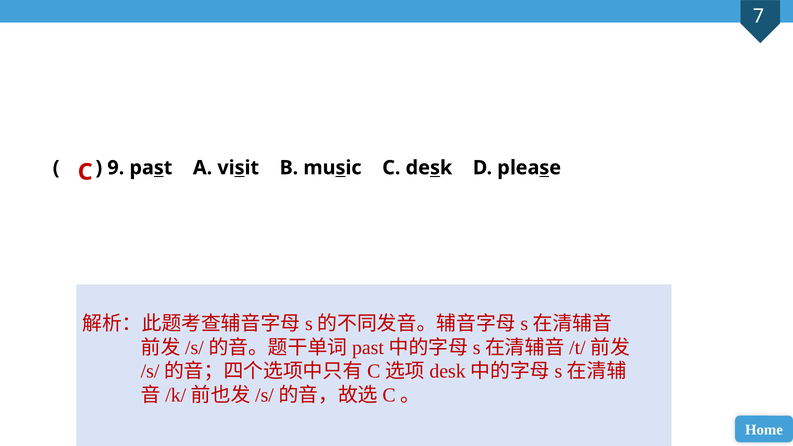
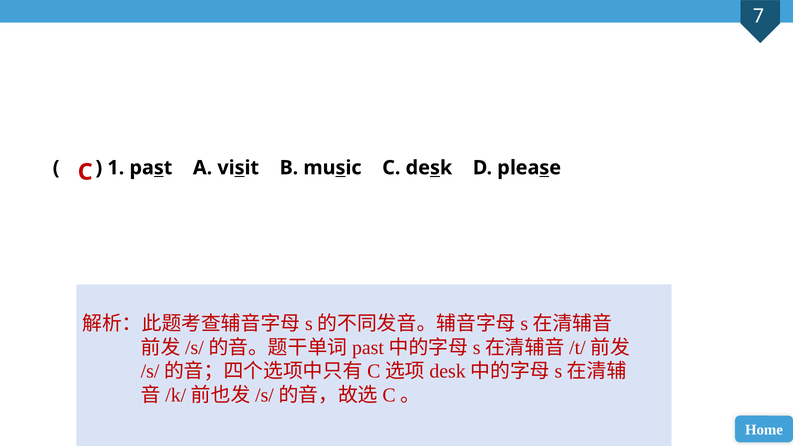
9: 9 -> 1
